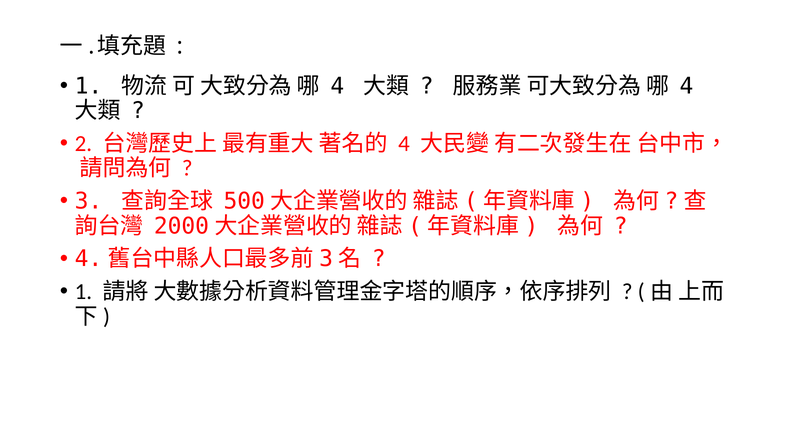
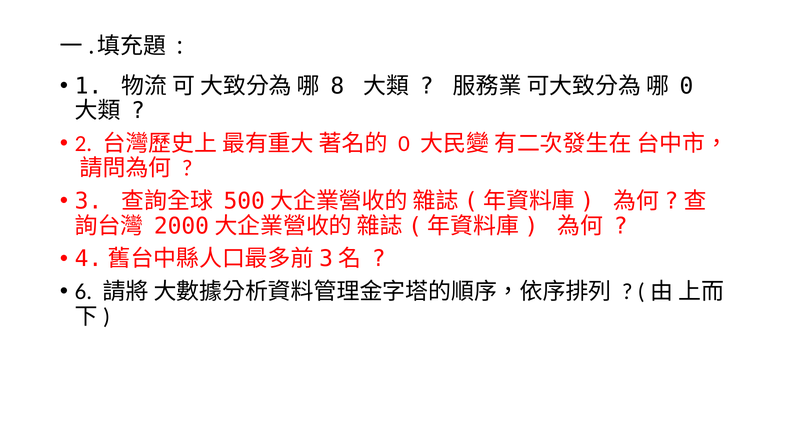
4 at (337, 86): 4 -> 8
4 at (687, 86): 4 -> 0
4 at (404, 144): 4 -> 0
1 at (83, 292): 1 -> 6
